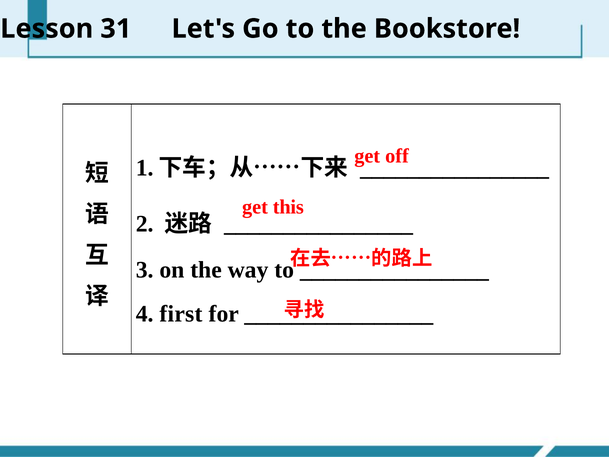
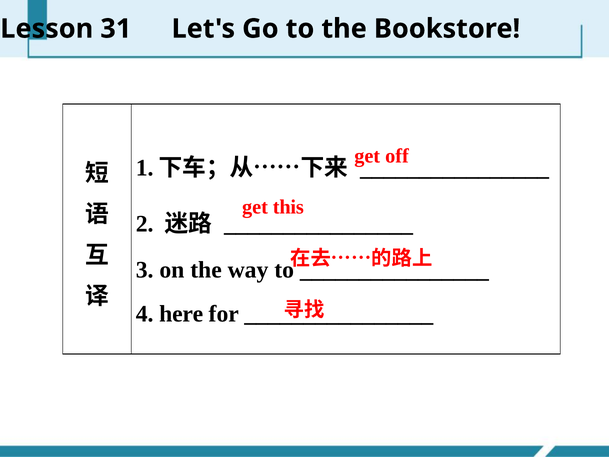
first: first -> here
